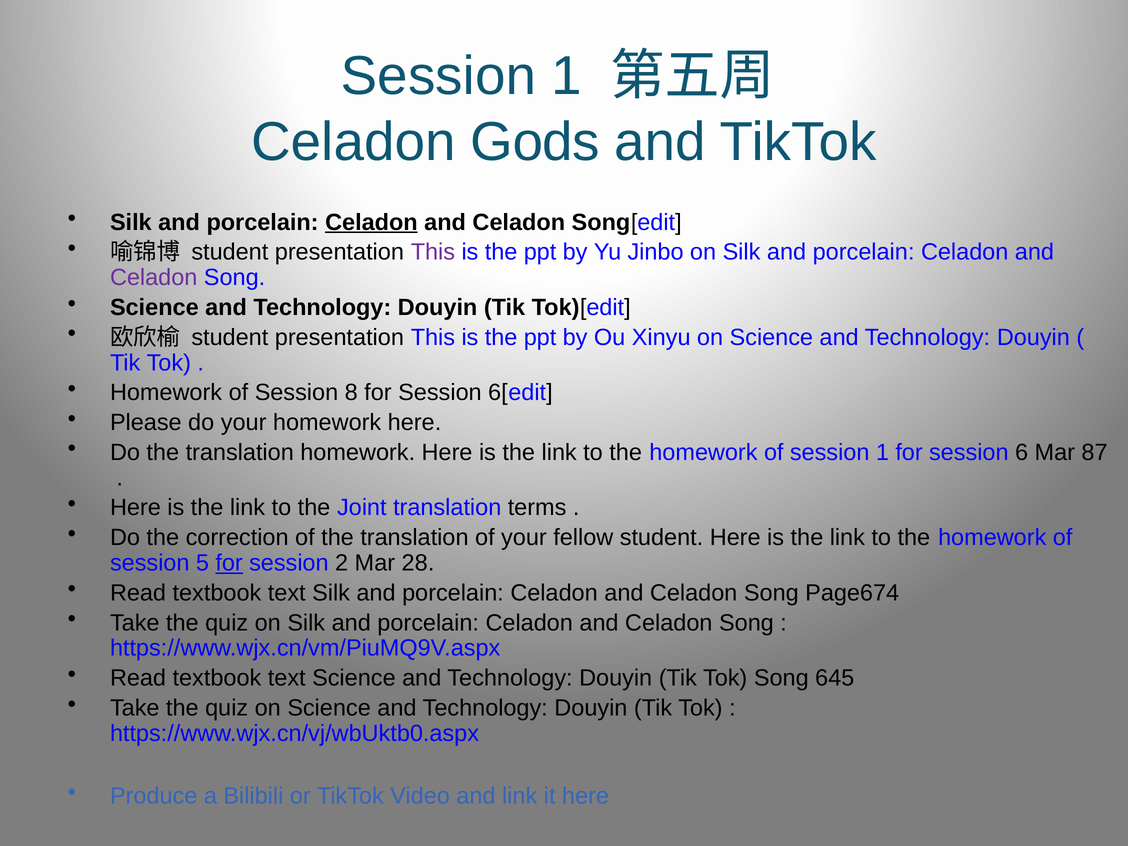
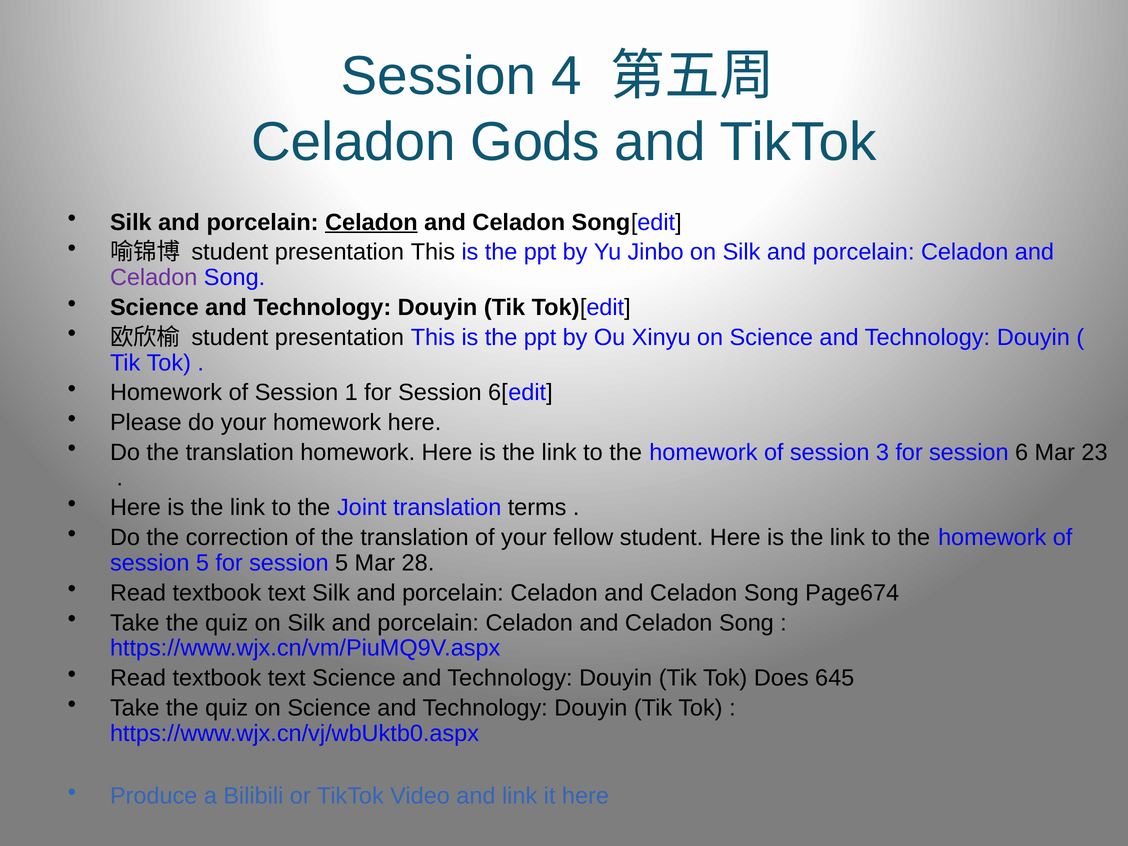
1 at (567, 76): 1 -> 4
This at (433, 252) colour: purple -> black
8: 8 -> 1
of session 1: 1 -> 3
87: 87 -> 23
for at (229, 563) underline: present -> none
2 at (342, 563): 2 -> 5
Tok Song: Song -> Does
